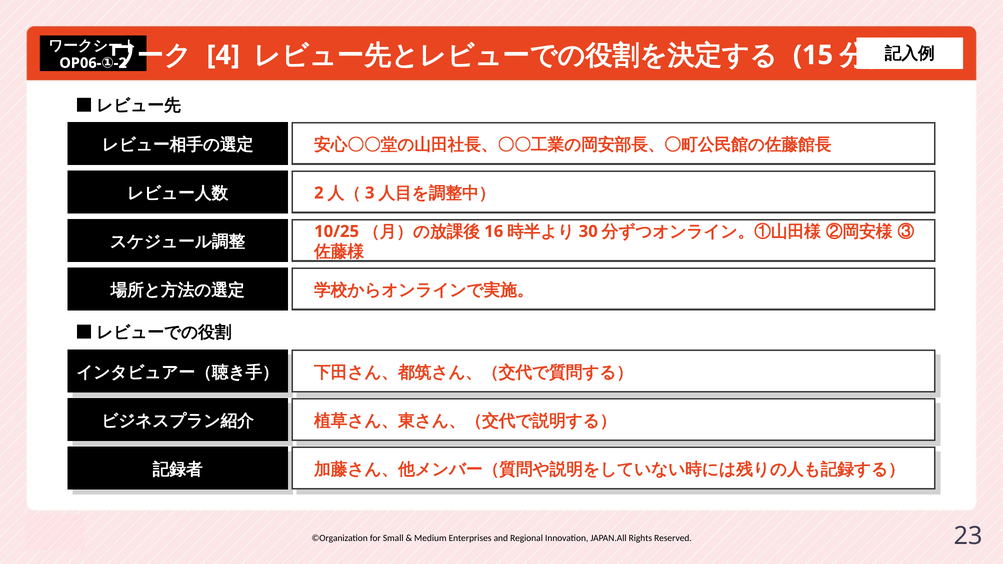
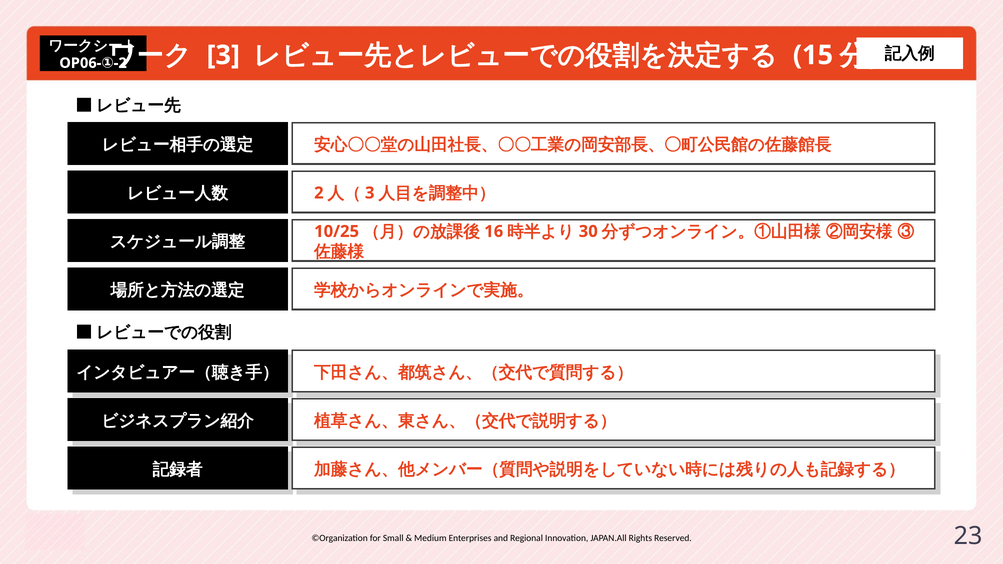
4 at (223, 55): 4 -> 3
